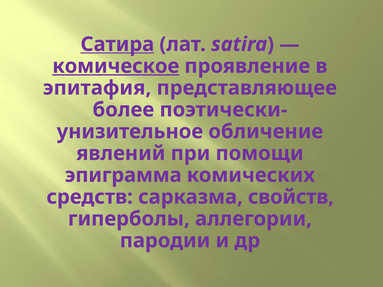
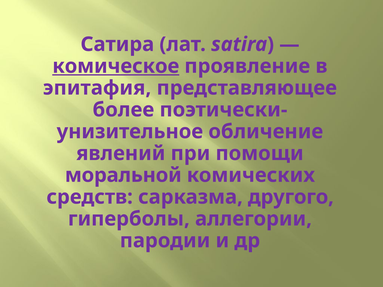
Сатира underline: present -> none
эпиграмма: эпиграмма -> моральной
свойств: свойств -> другого
